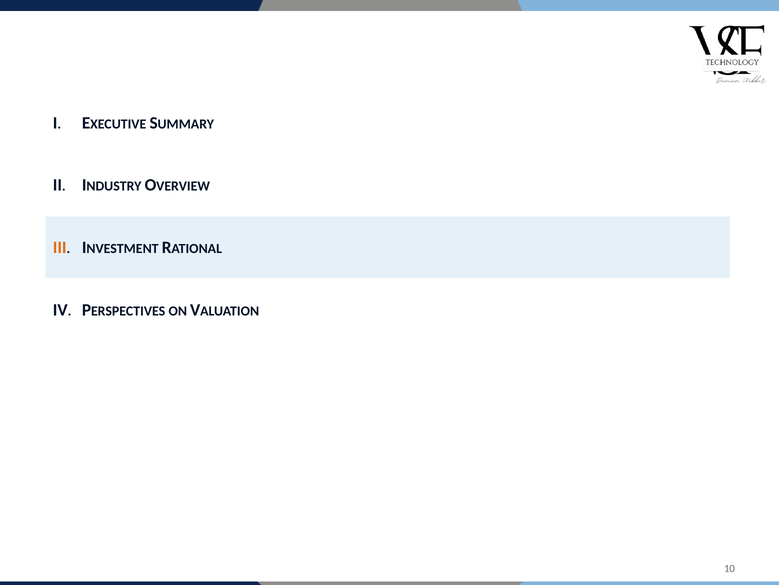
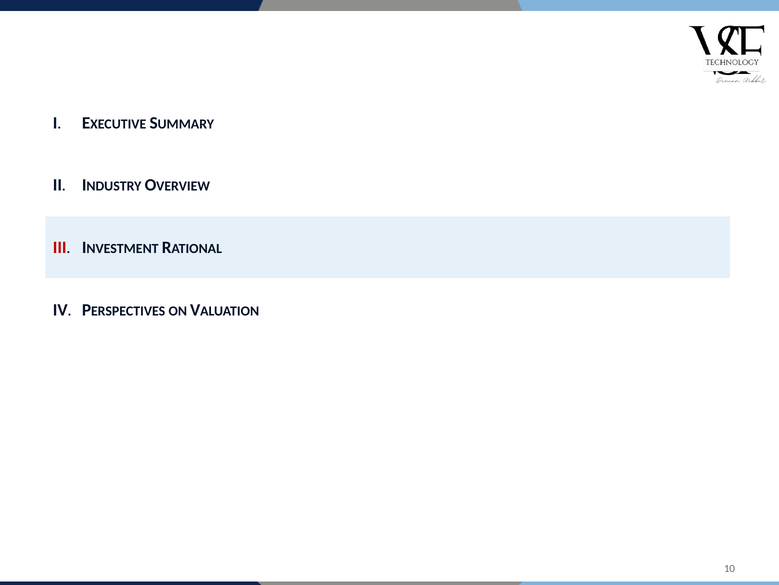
III colour: orange -> red
